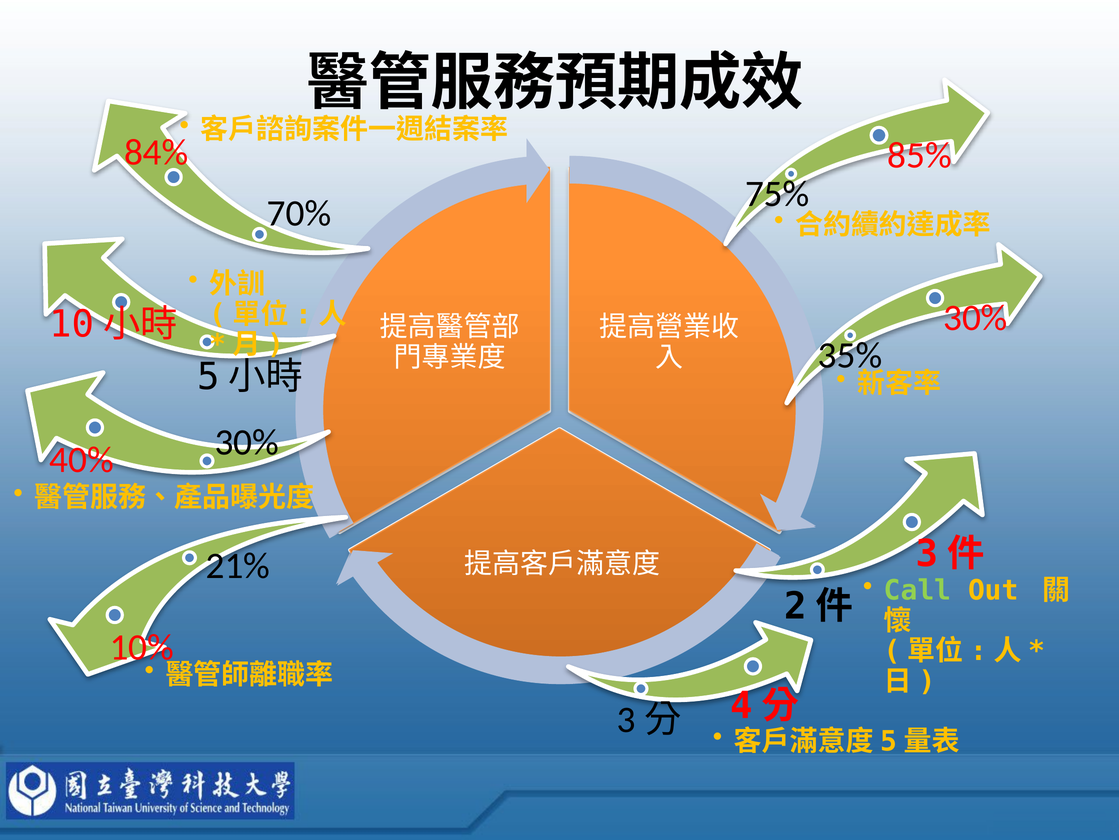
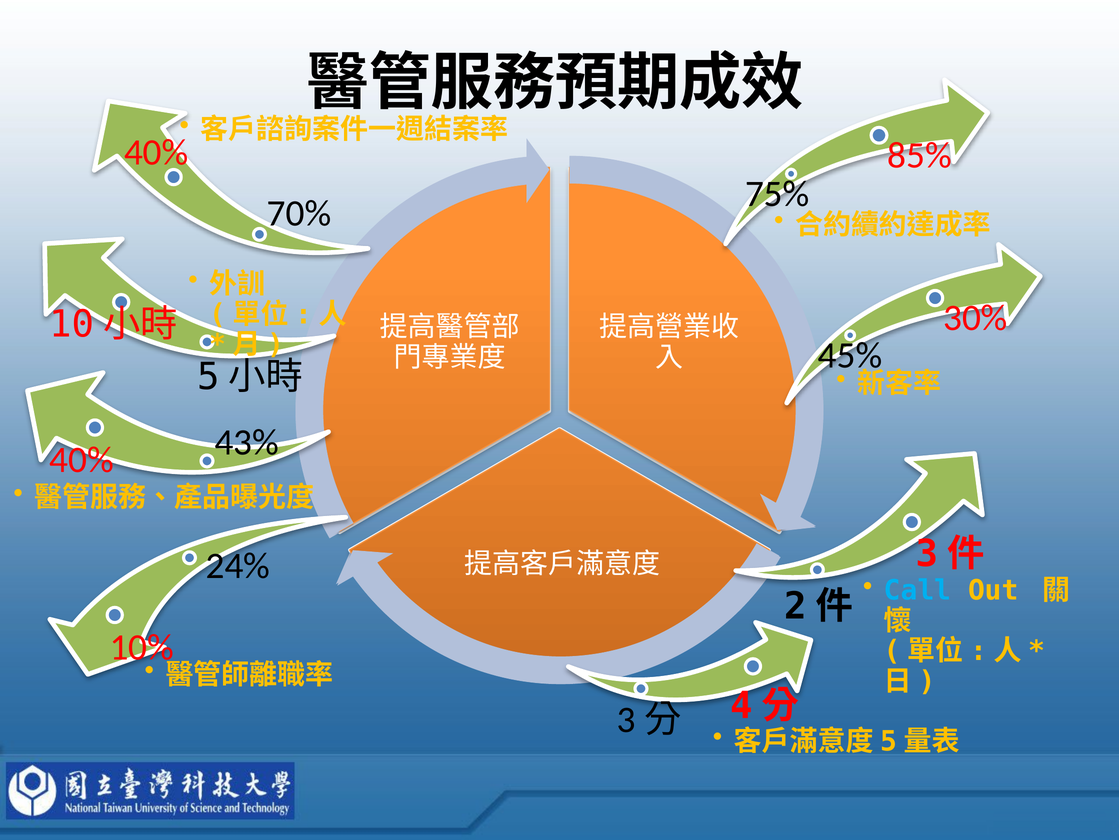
84% at (156, 152): 84% -> 40%
35%: 35% -> 45%
30% at (247, 442): 30% -> 43%
21%: 21% -> 24%
Call colour: light green -> light blue
